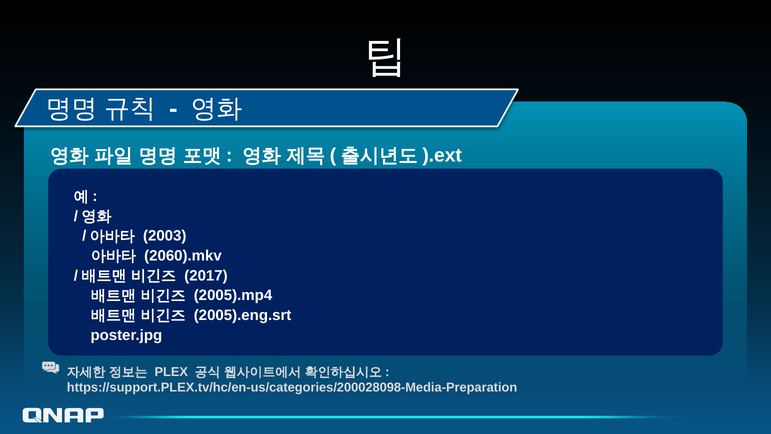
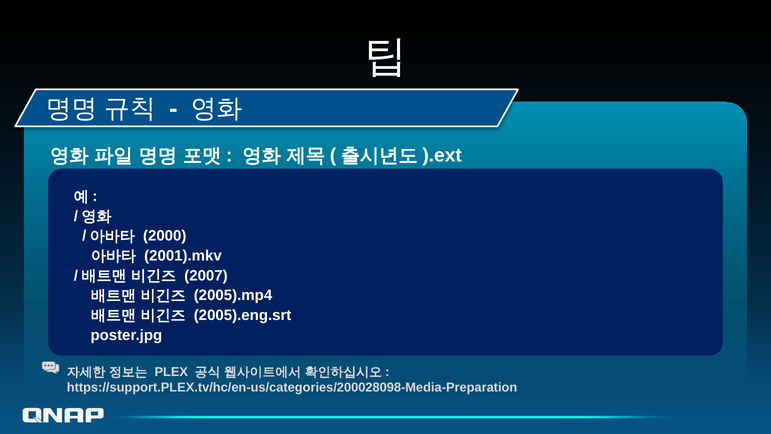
2003: 2003 -> 2000
2060).mkv: 2060).mkv -> 2001).mkv
2017: 2017 -> 2007
